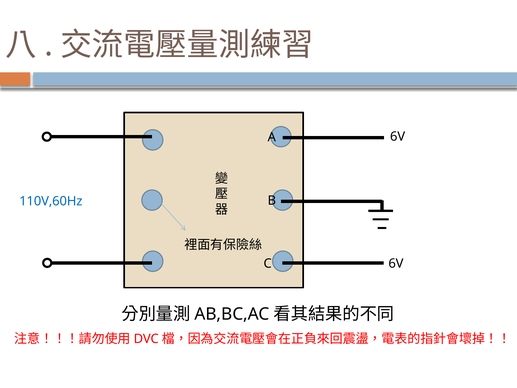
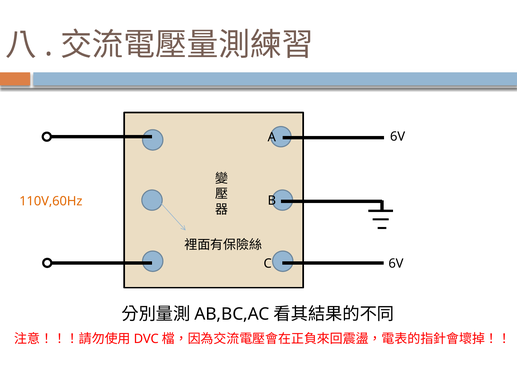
110V,60Hz colour: blue -> orange
